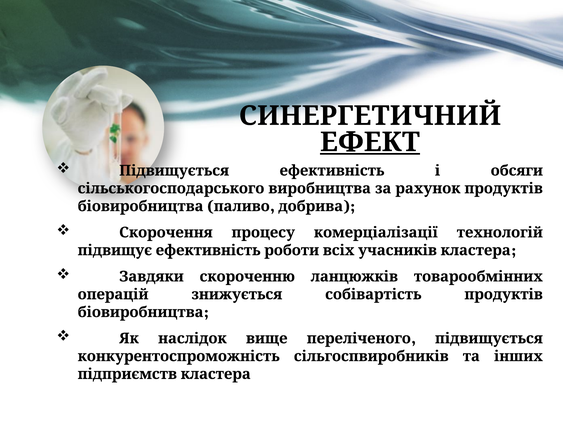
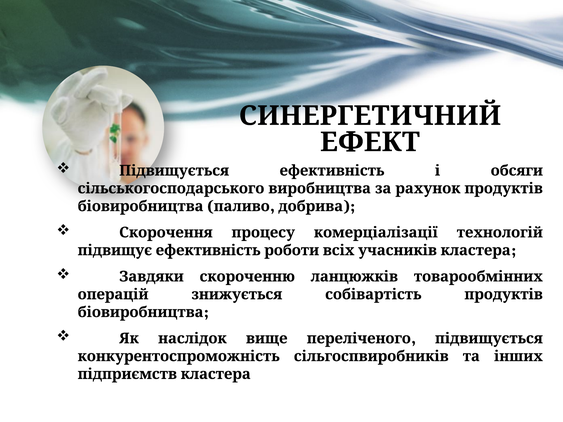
ЕФЕКТ underline: present -> none
